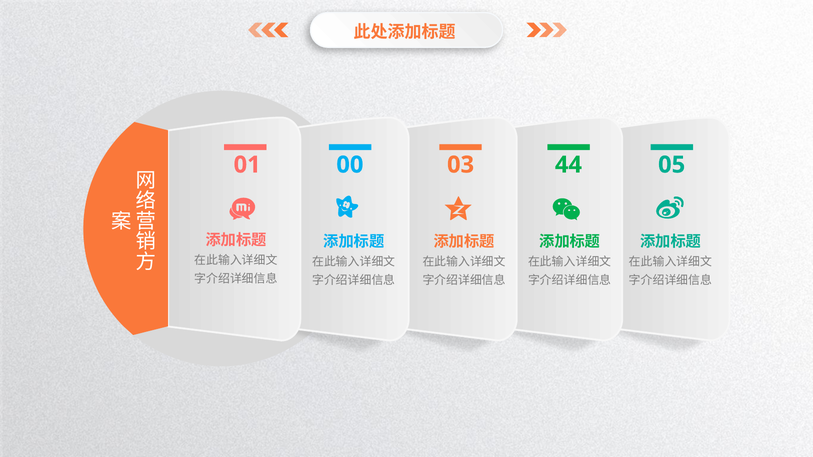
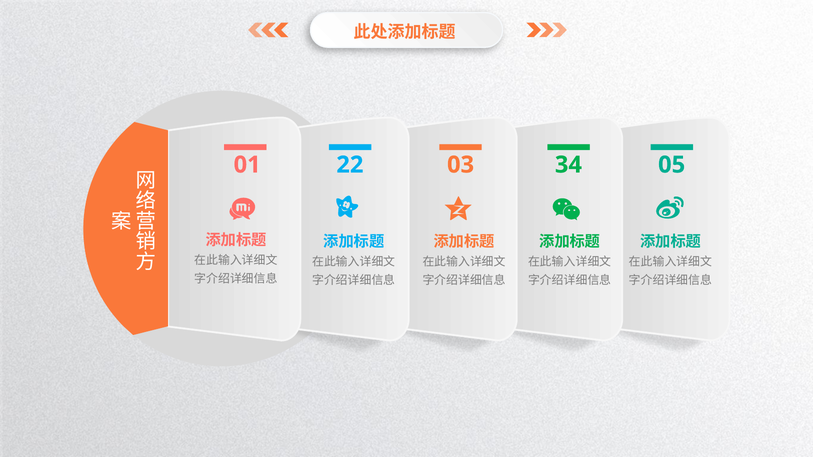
00: 00 -> 22
44: 44 -> 34
